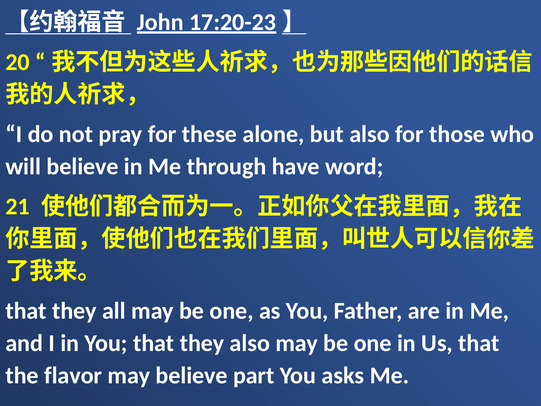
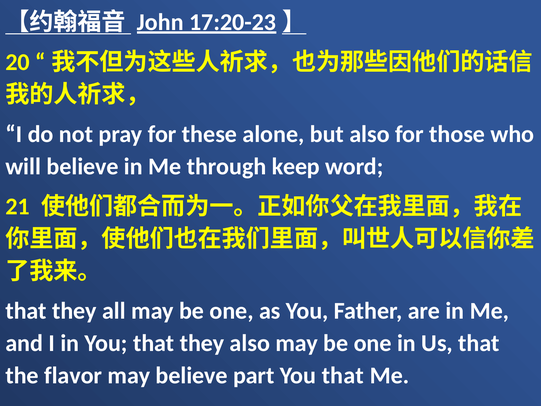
have: have -> keep
asks at (343, 375): asks -> that
